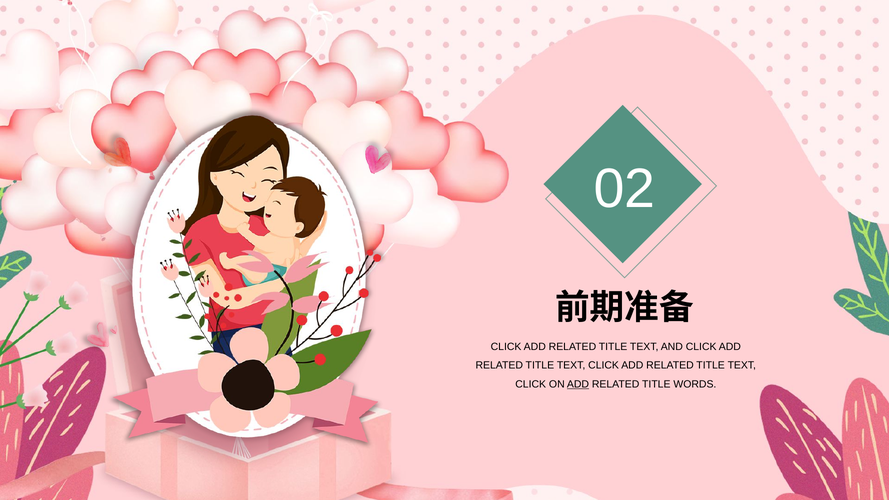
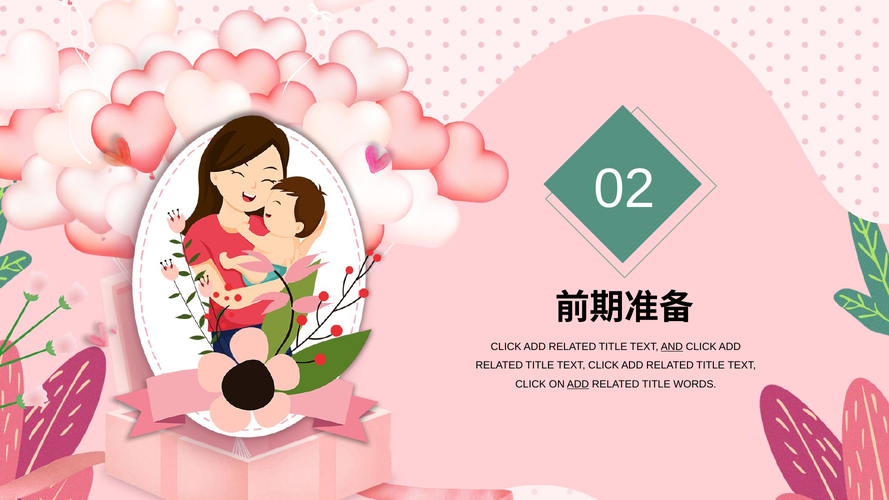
AND underline: none -> present
